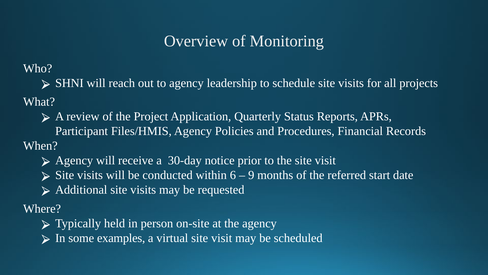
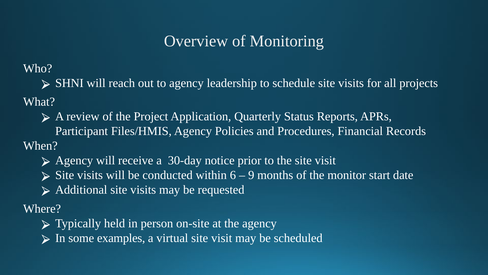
referred: referred -> monitor
